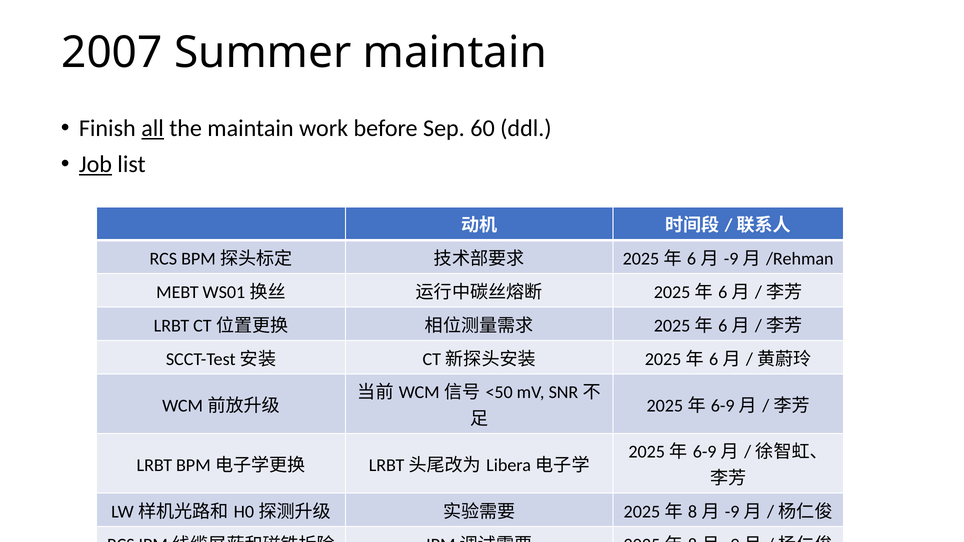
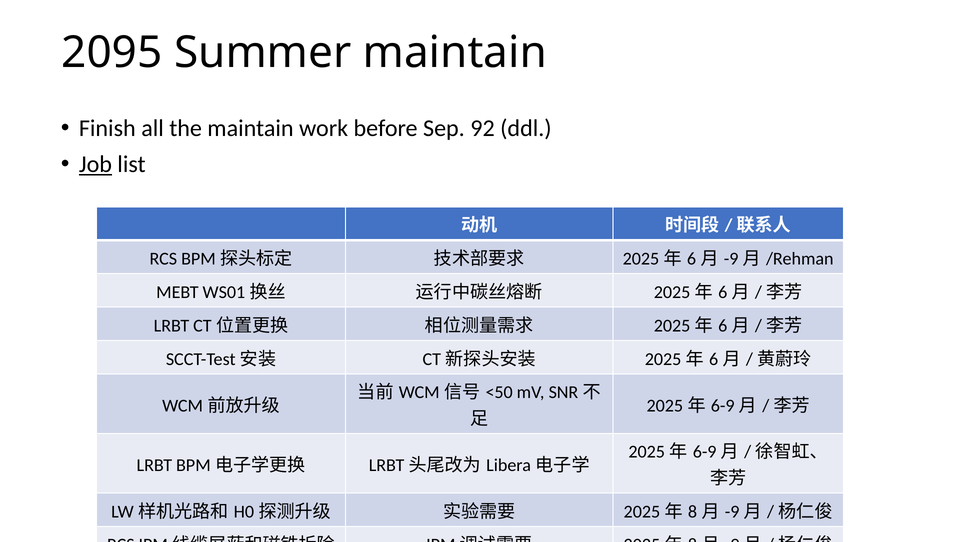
2007: 2007 -> 2095
all underline: present -> none
60: 60 -> 92
